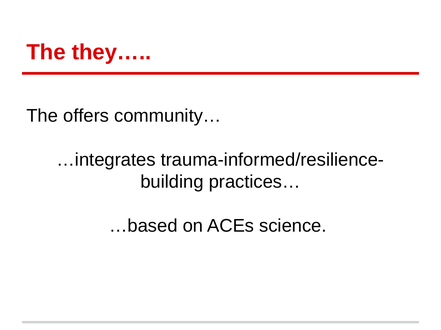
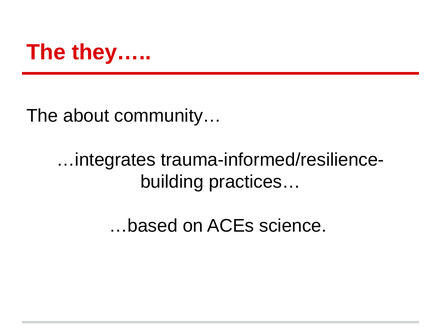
offers: offers -> about
